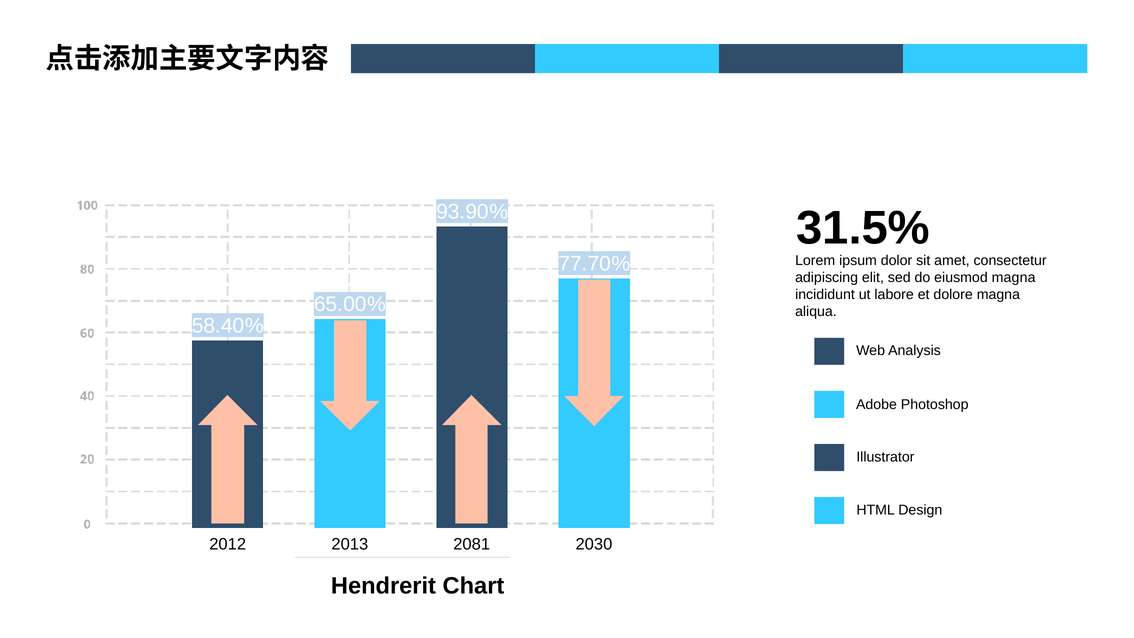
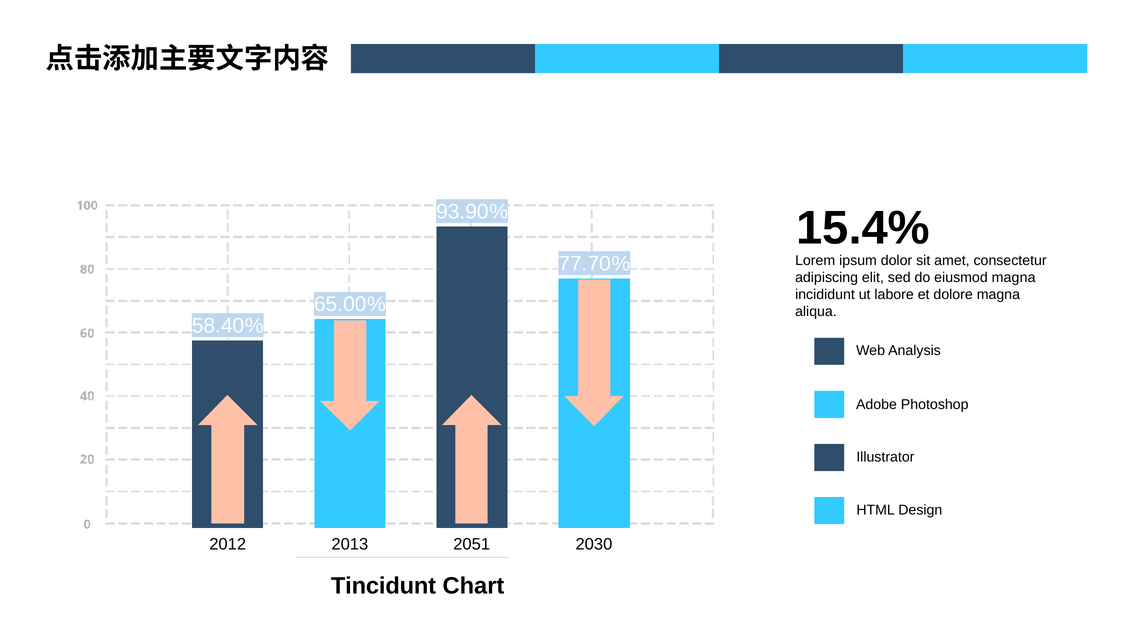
31.5%: 31.5% -> 15.4%
2081: 2081 -> 2051
Hendrerit: Hendrerit -> Tincidunt
